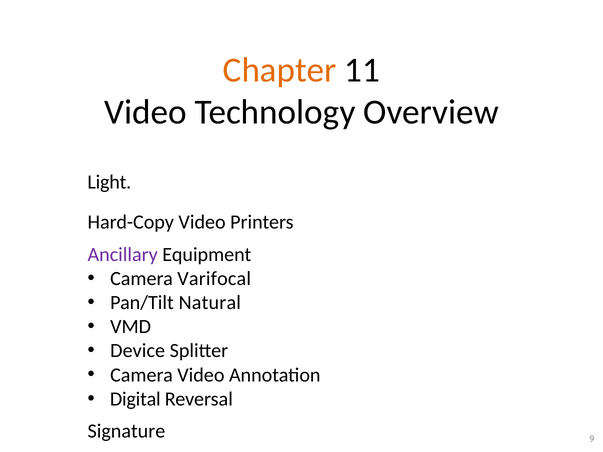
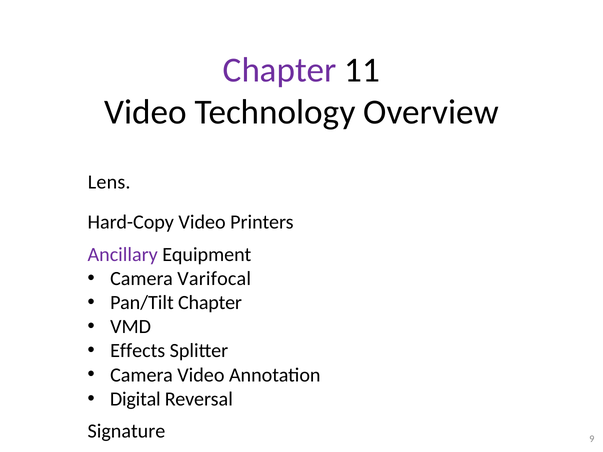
Chapter at (280, 70) colour: orange -> purple
Light: Light -> Lens
Pan/Tilt Natural: Natural -> Chapter
Device: Device -> Effects
